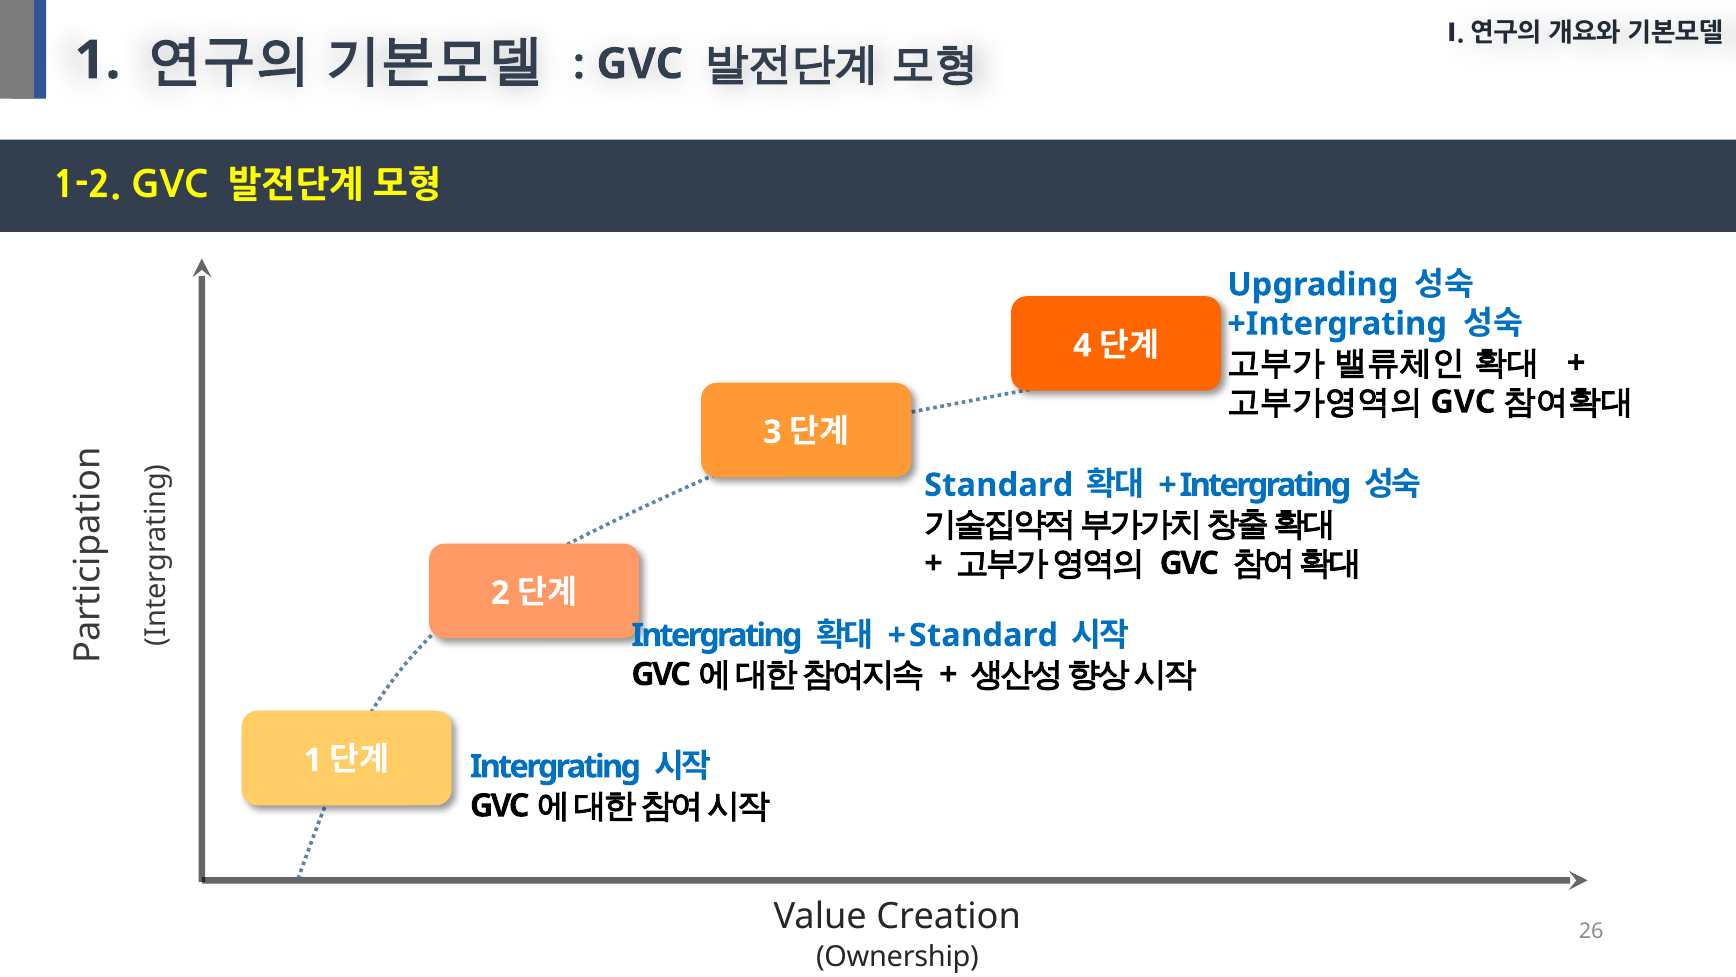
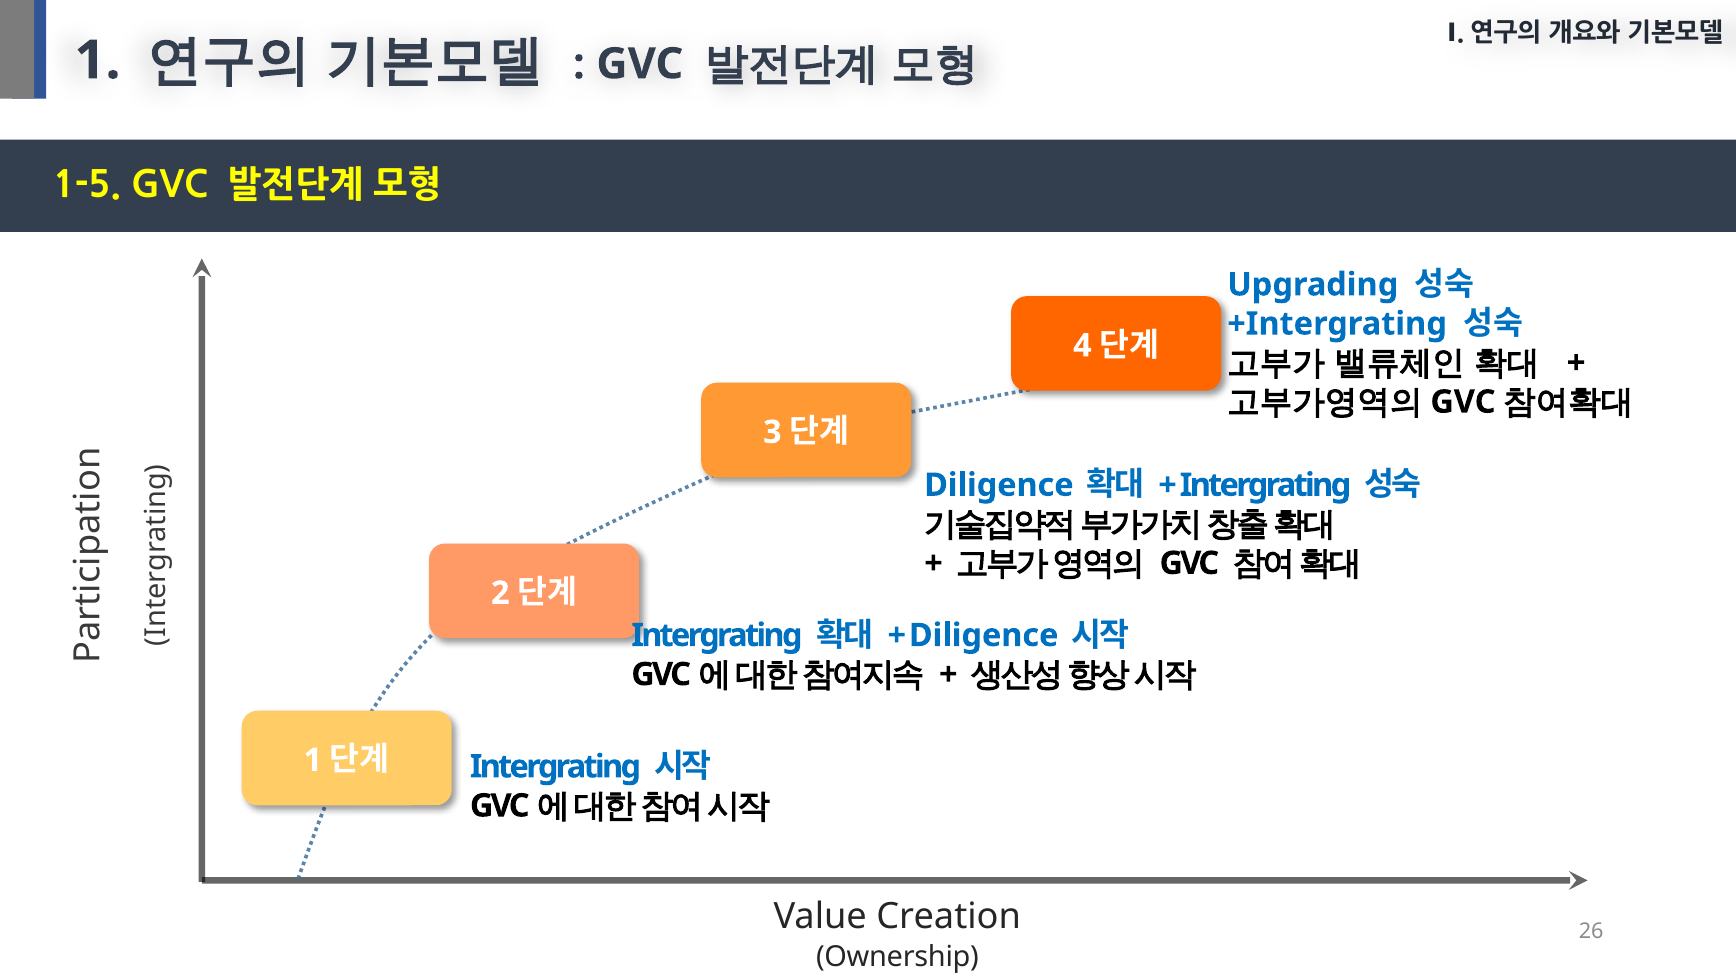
1-2: 1-2 -> 1-5
Standard at (999, 485): Standard -> Diligence
Standard at (983, 635): Standard -> Diligence
